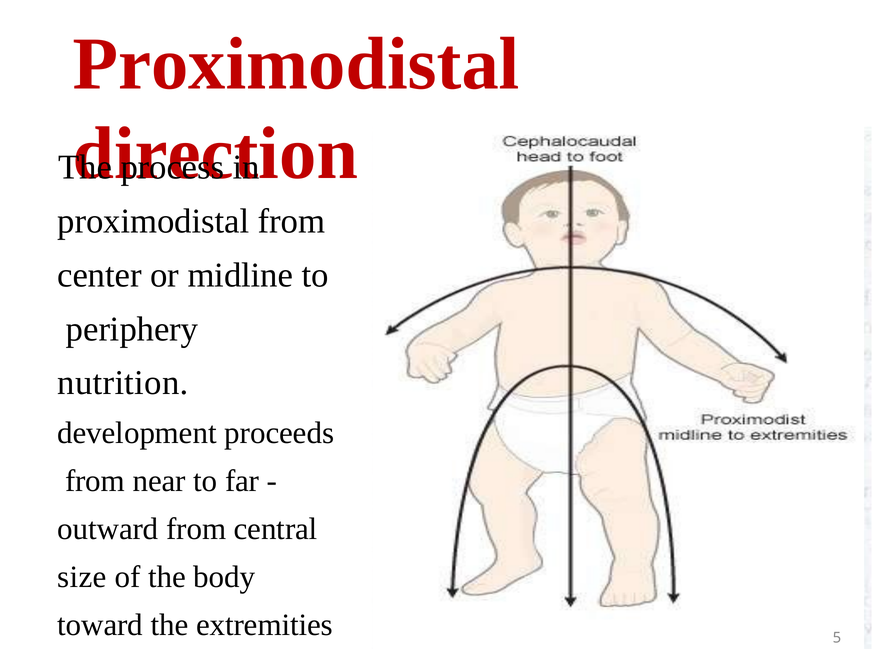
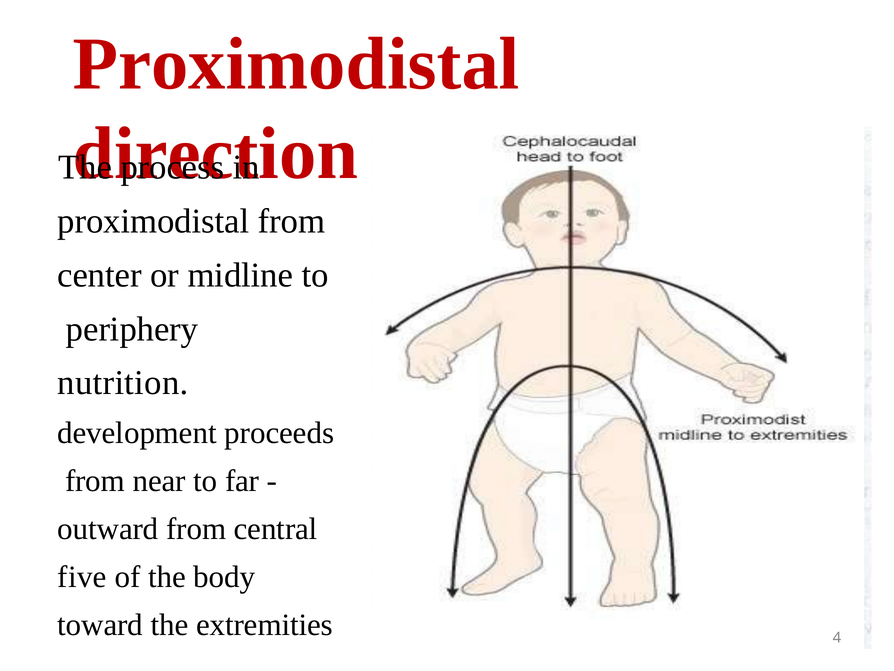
size: size -> five
5: 5 -> 4
